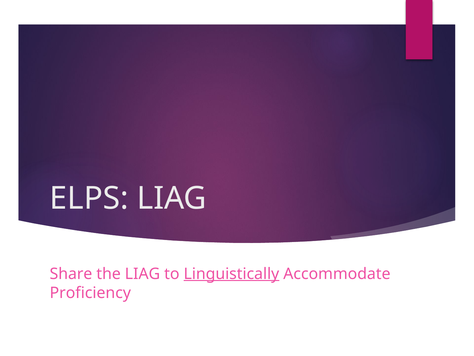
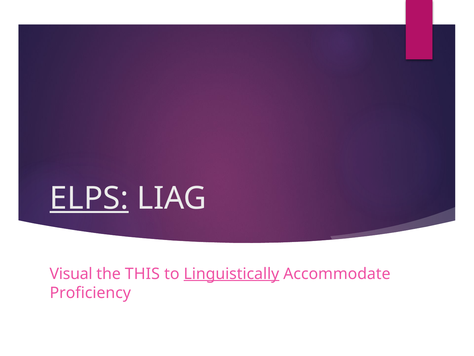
ELPS underline: none -> present
Share: Share -> Visual
the LIAG: LIAG -> THIS
